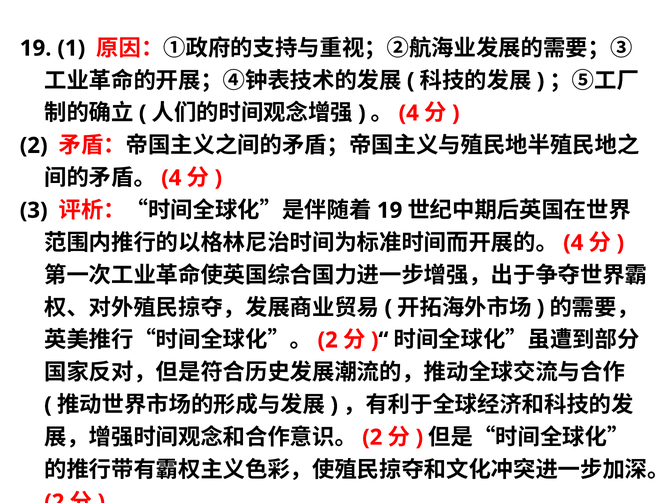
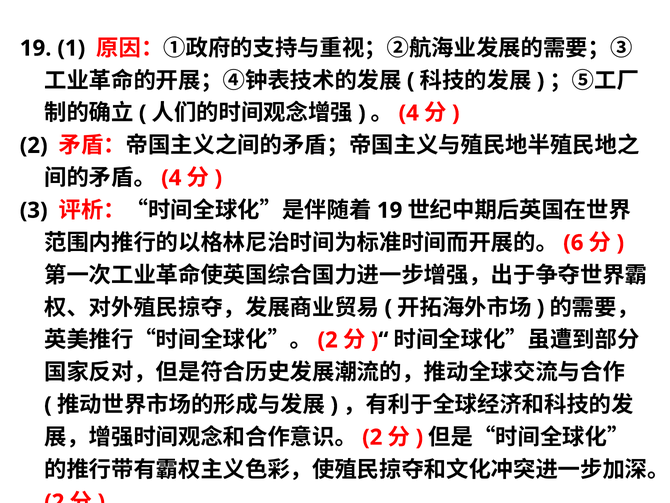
4 at (573, 243): 4 -> 6
